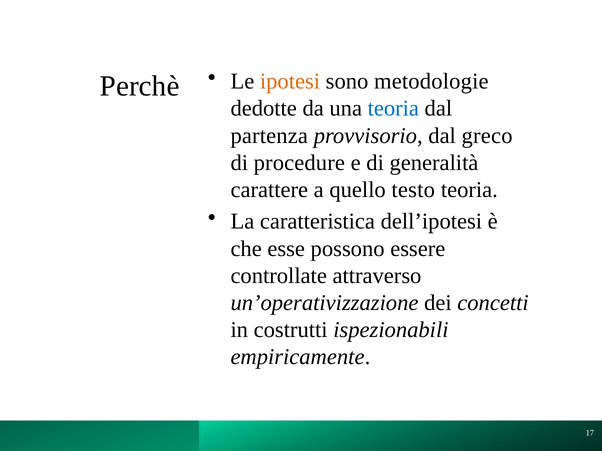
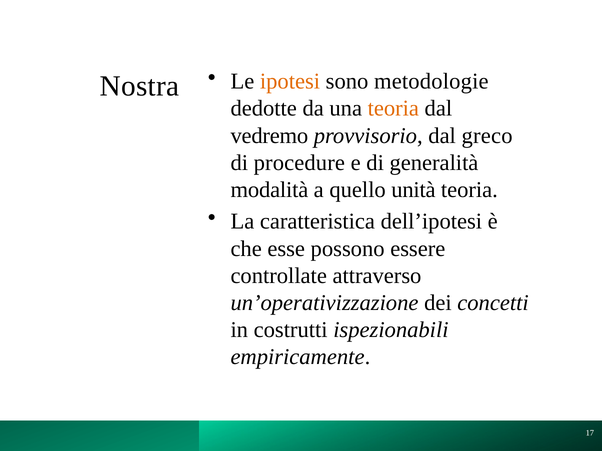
Perchè: Perchè -> Nostra
teoria at (393, 109) colour: blue -> orange
partenza: partenza -> vedremo
carattere: carattere -> modalità
testo: testo -> unità
